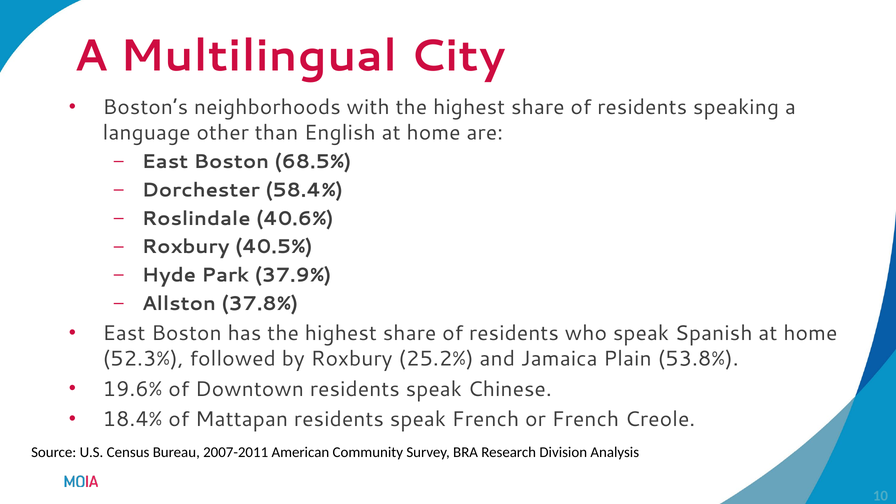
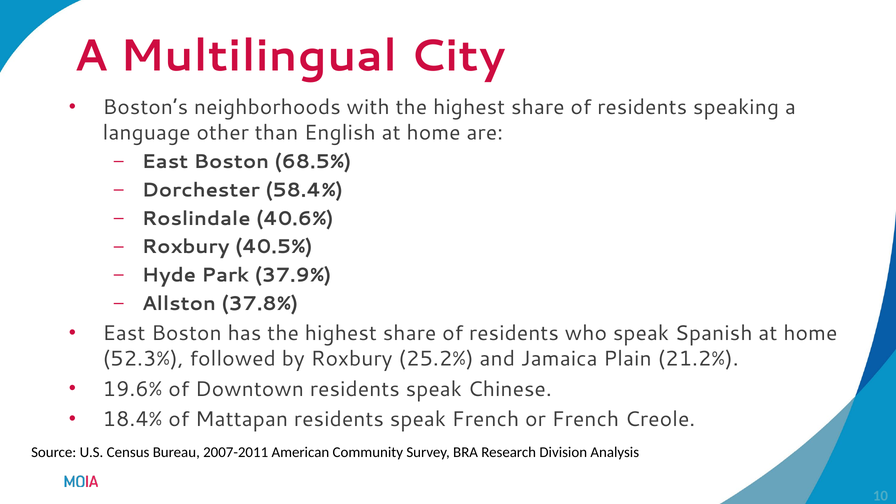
53.8%: 53.8% -> 21.2%
